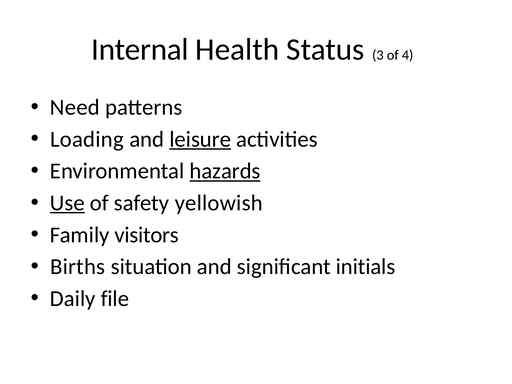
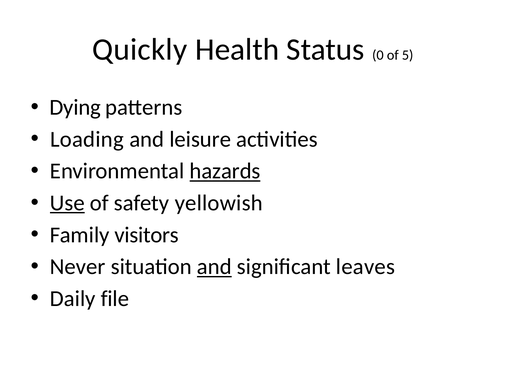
Internal: Internal -> Quickly
3: 3 -> 0
4: 4 -> 5
Need: Need -> Dying
leisure underline: present -> none
Births: Births -> Never
and at (214, 267) underline: none -> present
initials: initials -> leaves
